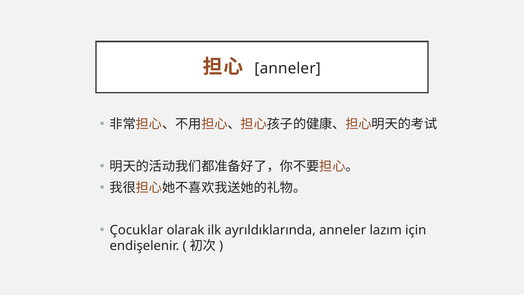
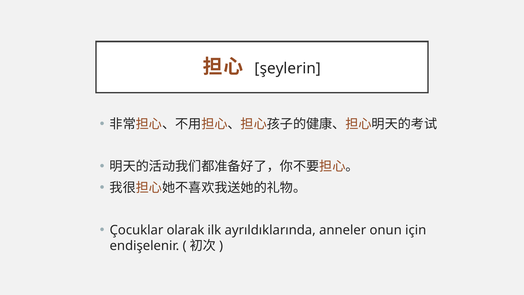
anneler at (288, 68): anneler -> şeylerin
lazım: lazım -> onun
